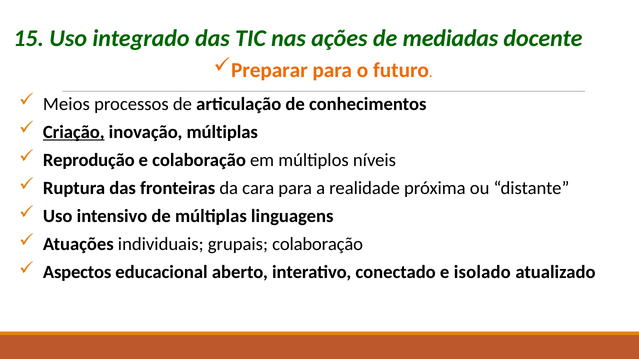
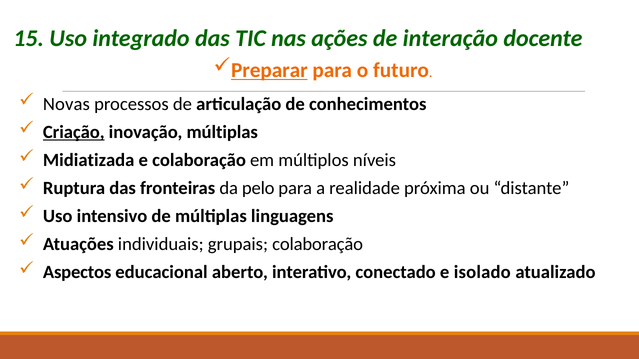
mediadas: mediadas -> interação
Preparar underline: none -> present
Meios: Meios -> Novas
Reprodução: Reprodução -> Midiatizada
cara: cara -> pelo
